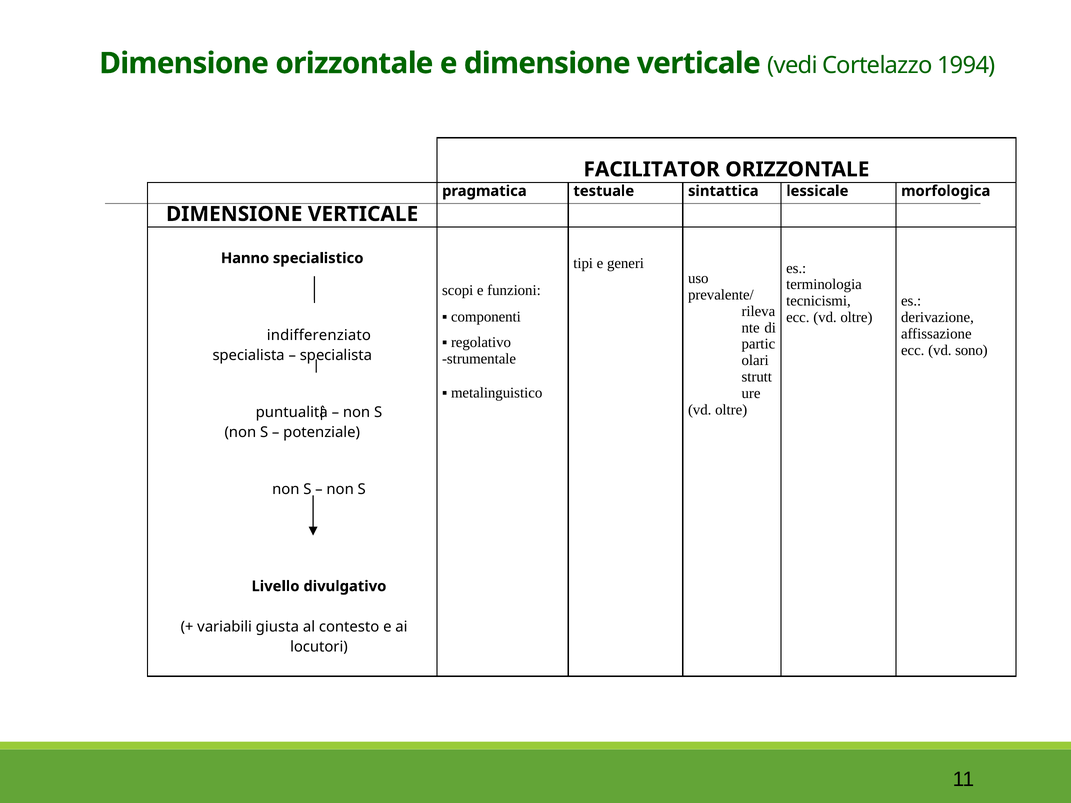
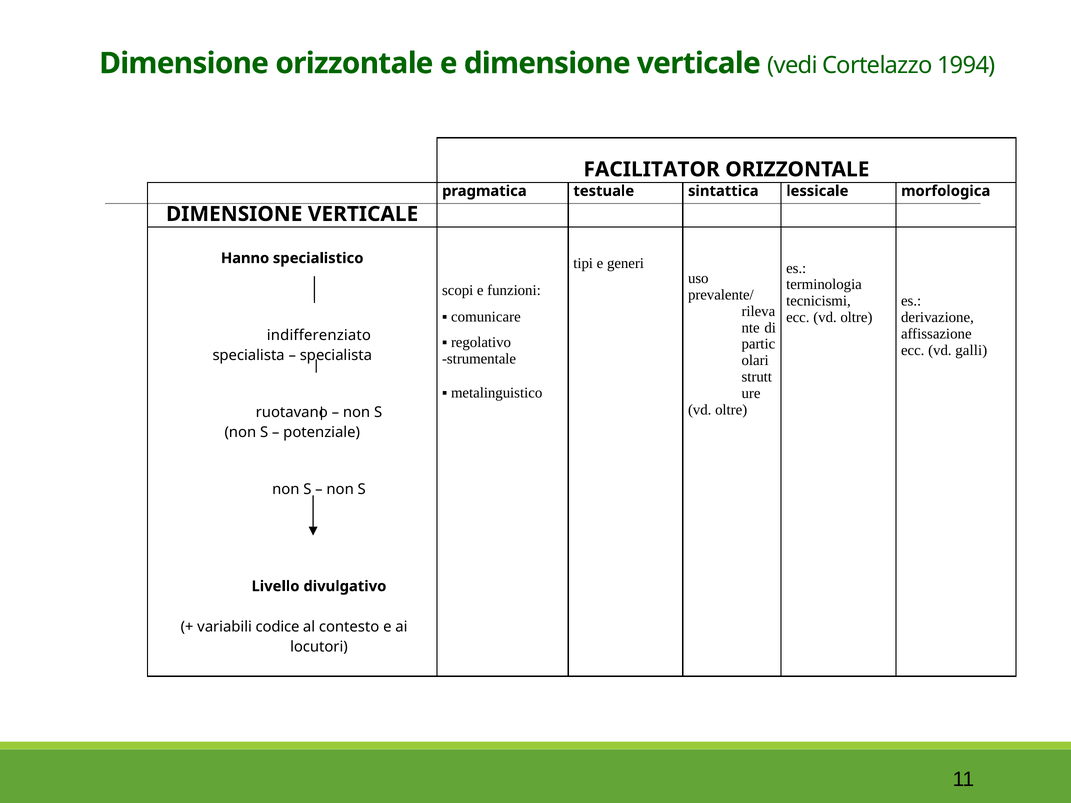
componenti: componenti -> comunicare
sono: sono -> galli
puntualità: puntualità -> ruotavano
giusta: giusta -> codice
